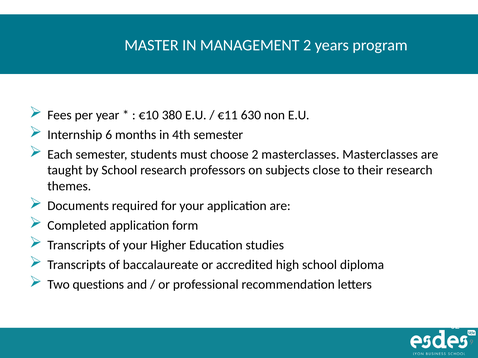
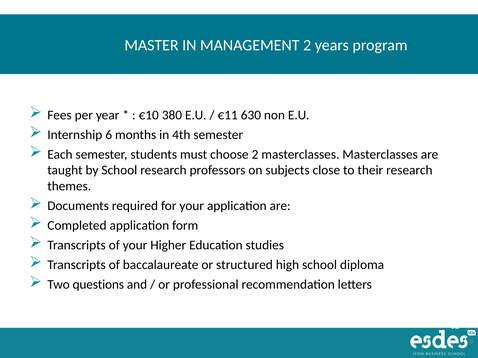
accredited: accredited -> structured
